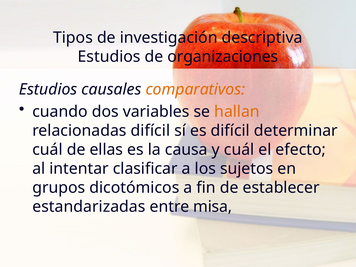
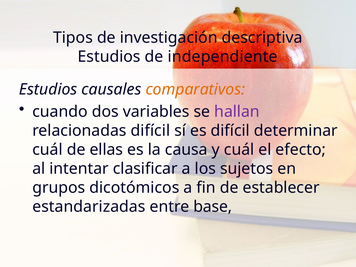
organizaciones: organizaciones -> independiente
hallan colour: orange -> purple
misa: misa -> base
